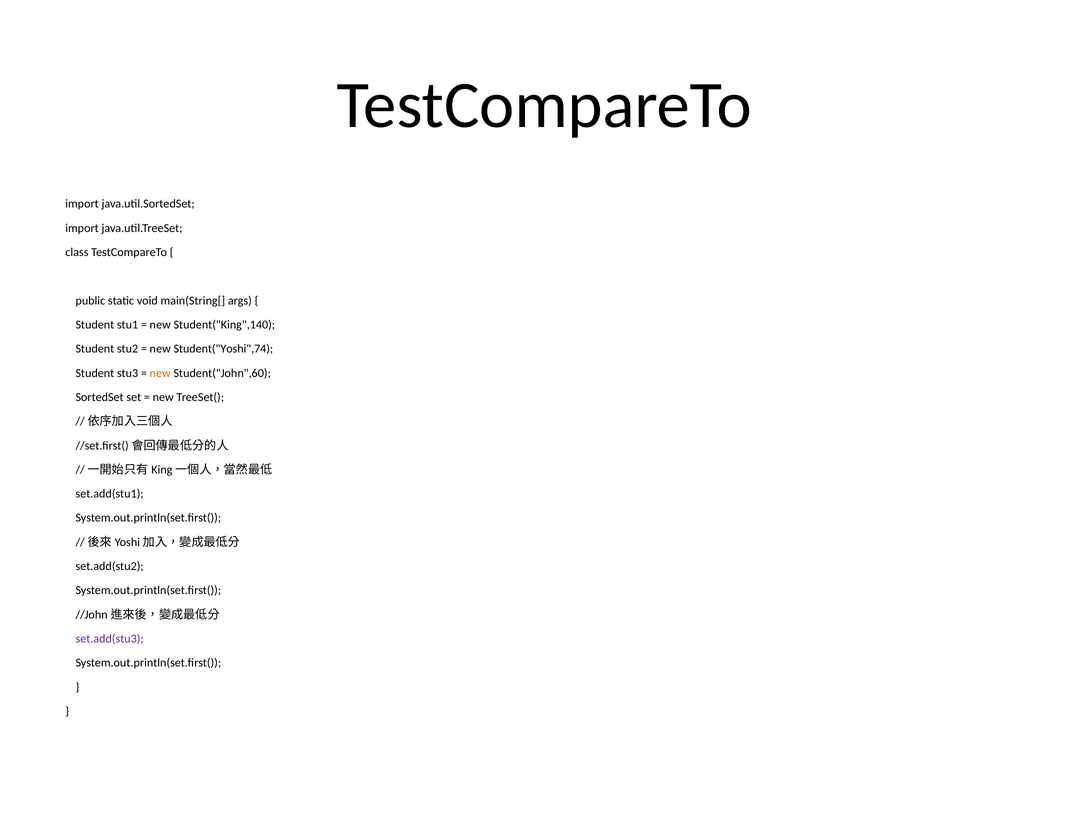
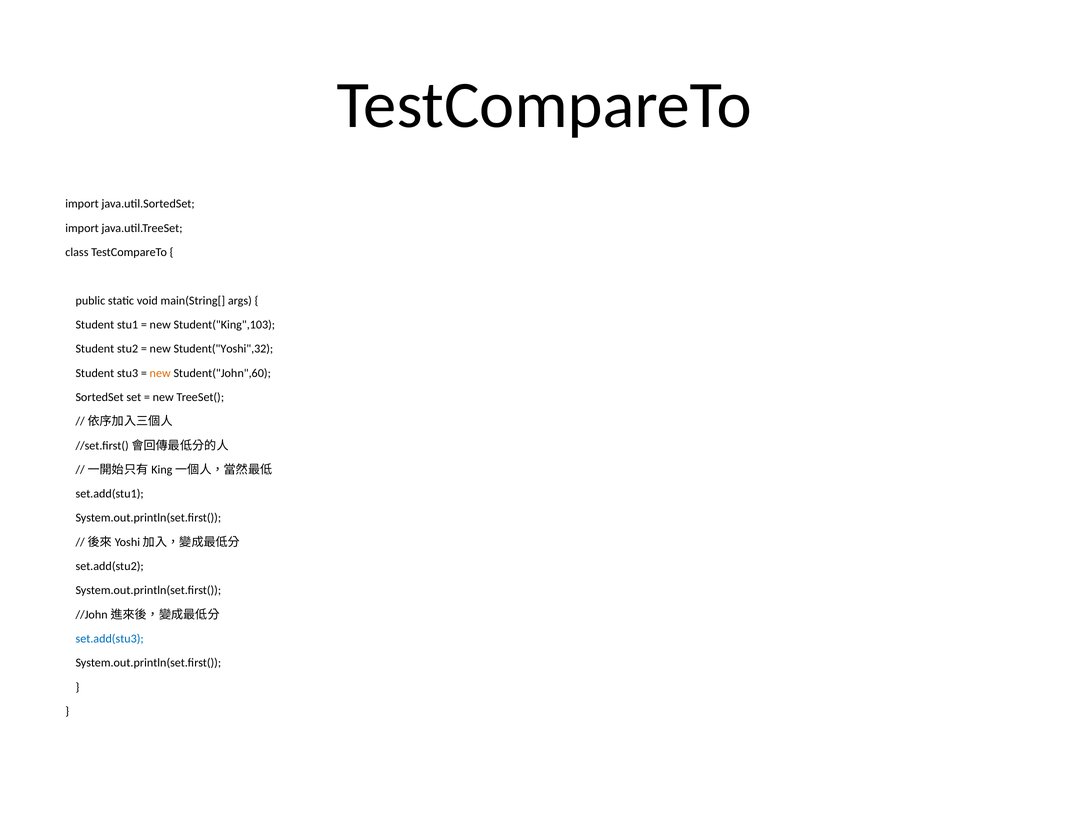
Student("King",140: Student("King",140 -> Student("King",103
Student("Yoshi",74: Student("Yoshi",74 -> Student("Yoshi",32
set.add(stu3 colour: purple -> blue
